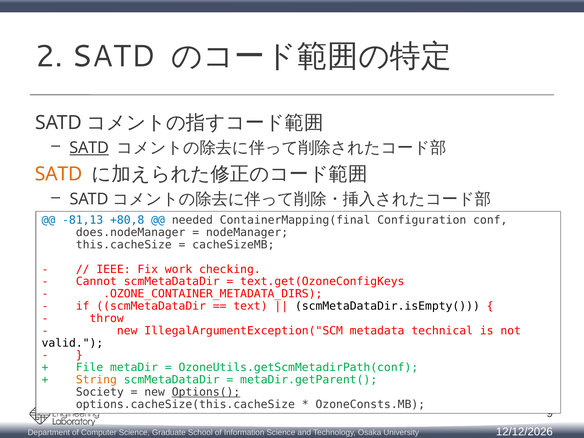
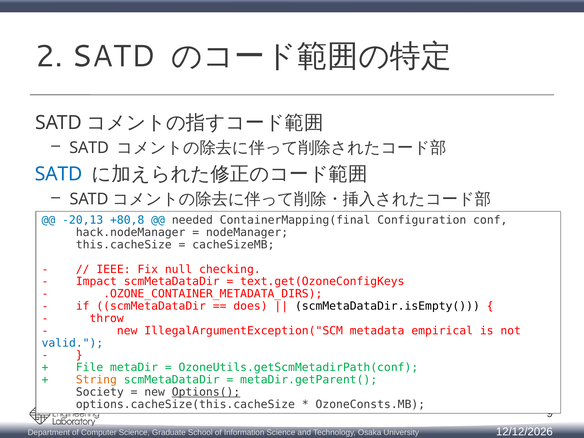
SATD at (89, 148) underline: present -> none
SATD at (58, 174) colour: orange -> blue
-81,13: -81,13 -> -20,13
does.nodeManager: does.nodeManager -> hack.nodeManager
work: work -> null
Cannot: Cannot -> Impact
text: text -> does
technical: technical -> empirical
valid colour: black -> blue
